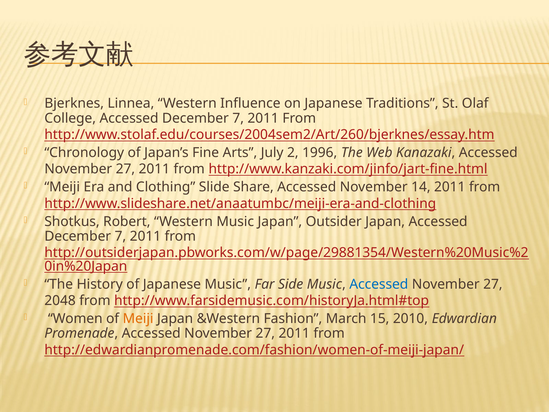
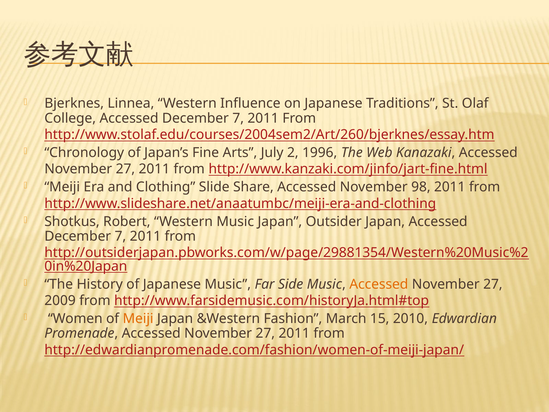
14: 14 -> 98
Accessed at (379, 284) colour: blue -> orange
2048: 2048 -> 2009
